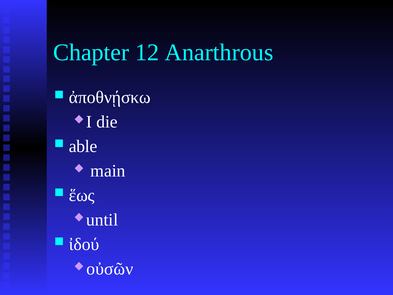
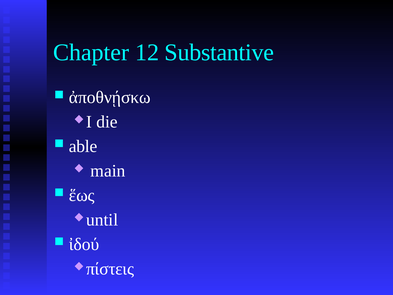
Anarthrous: Anarthrous -> Substantive
οὐσῶν: οὐσῶν -> πίστεις
